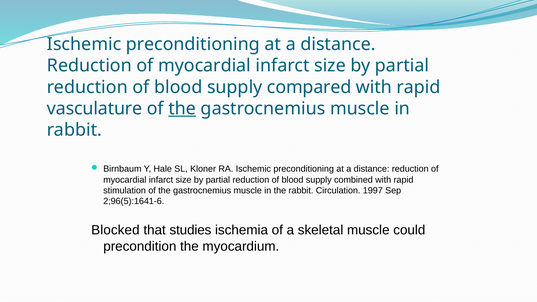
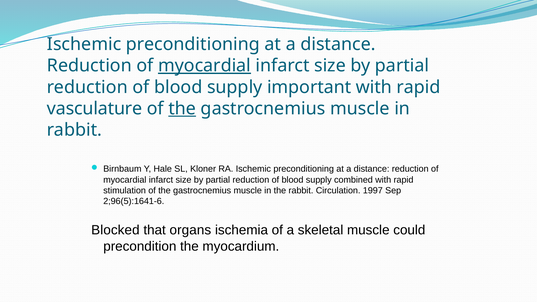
myocardial at (205, 66) underline: none -> present
compared: compared -> important
studies: studies -> organs
